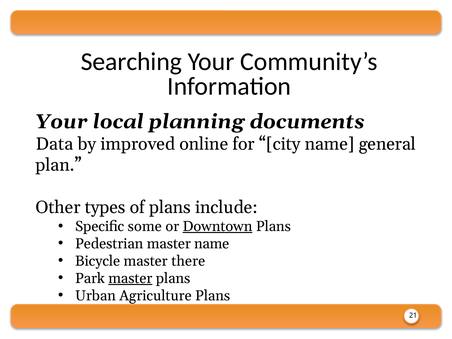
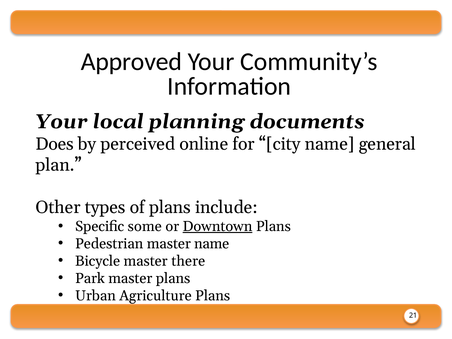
Searching: Searching -> Approved
Data: Data -> Does
improved: improved -> perceived
master at (130, 278) underline: present -> none
